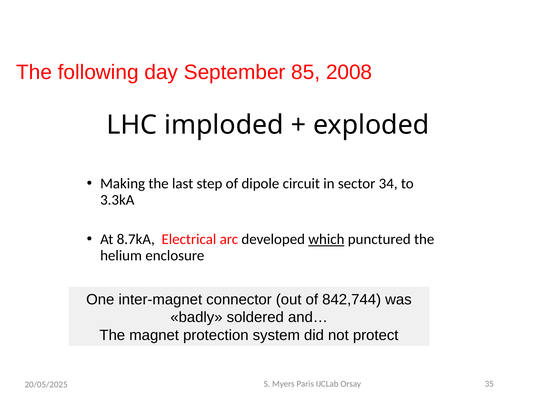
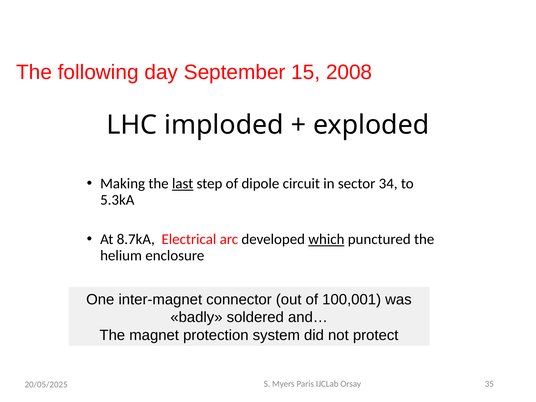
85: 85 -> 15
last underline: none -> present
3.3kA: 3.3kA -> 5.3kA
842,744: 842,744 -> 100,001
